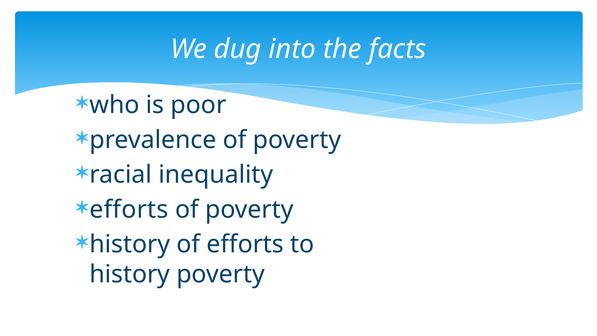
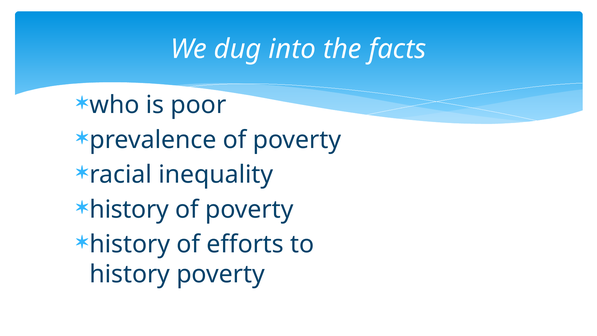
efforts at (129, 209): efforts -> history
